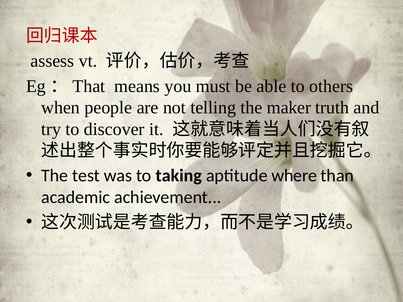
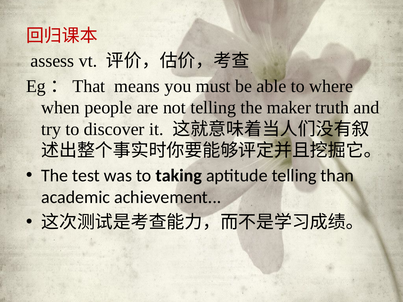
others: others -> where
aptitude where: where -> telling
